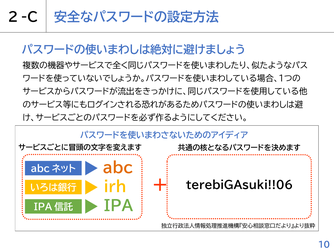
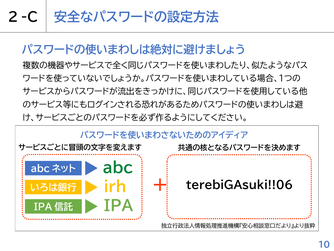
abc colour: orange -> green
